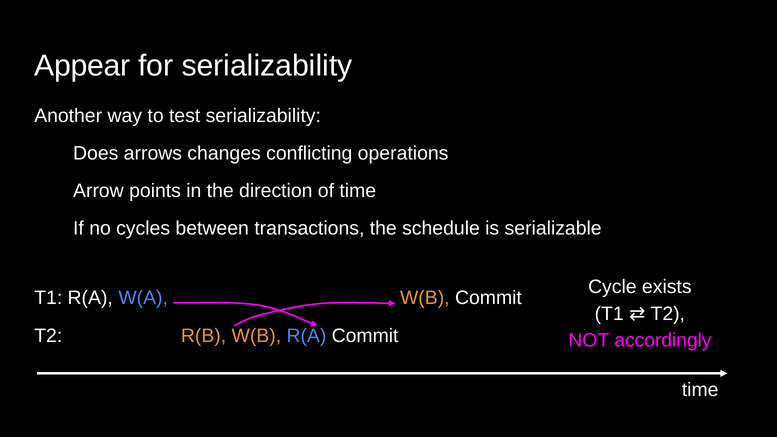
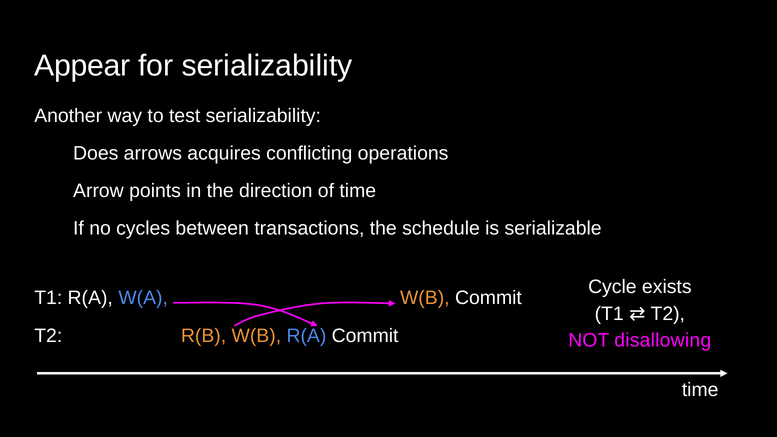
changes: changes -> acquires
accordingly: accordingly -> disallowing
